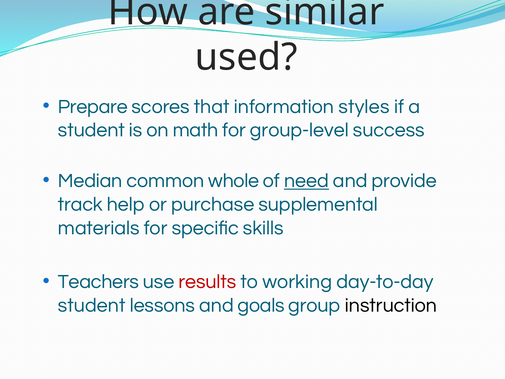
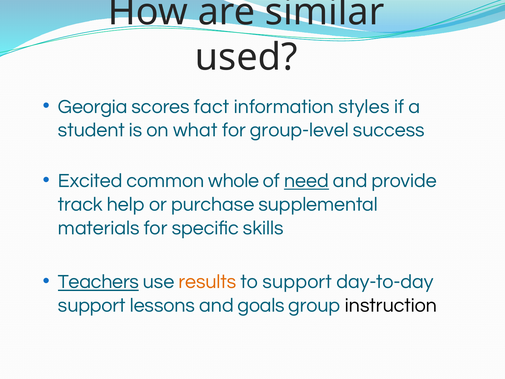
Prepare: Prepare -> Georgia
that: that -> fact
math: math -> what
Median: Median -> Excited
Teachers underline: none -> present
results colour: red -> orange
to working: working -> support
student at (92, 305): student -> support
